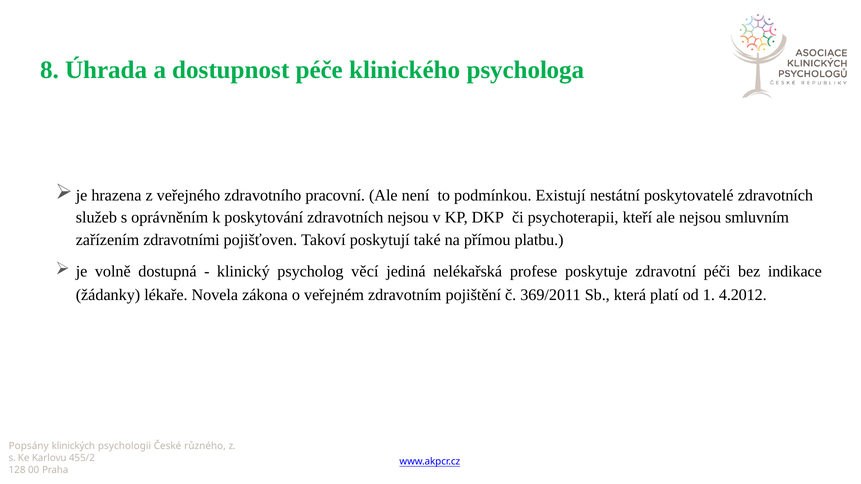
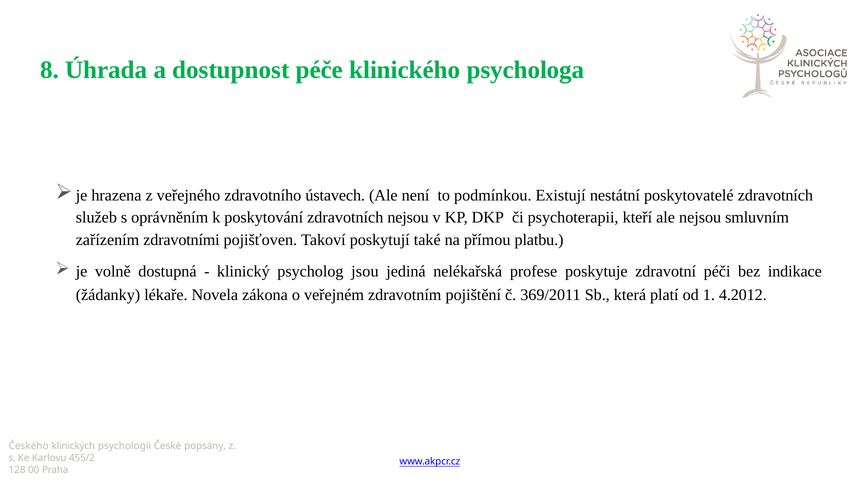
pracovní: pracovní -> ústavech
věcí: věcí -> jsou
Popsány: Popsány -> Českého
různého: různého -> popsány
